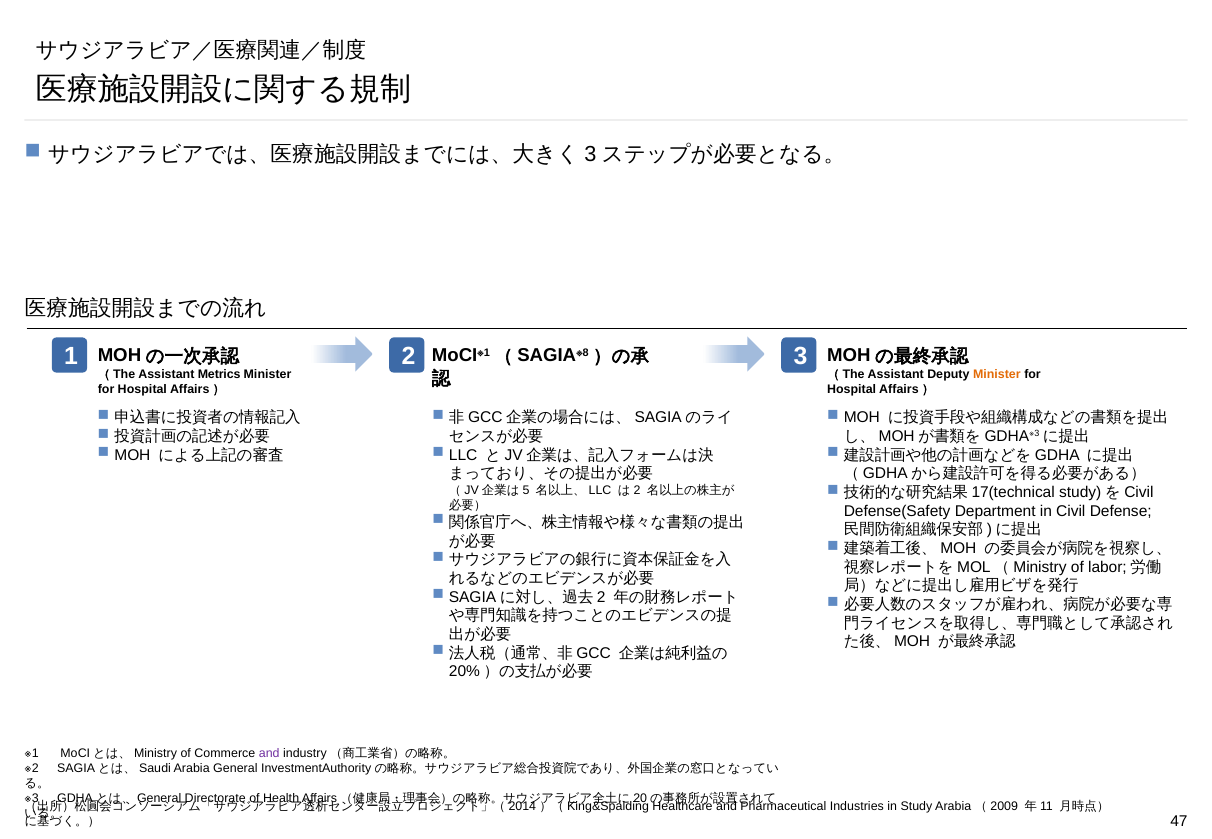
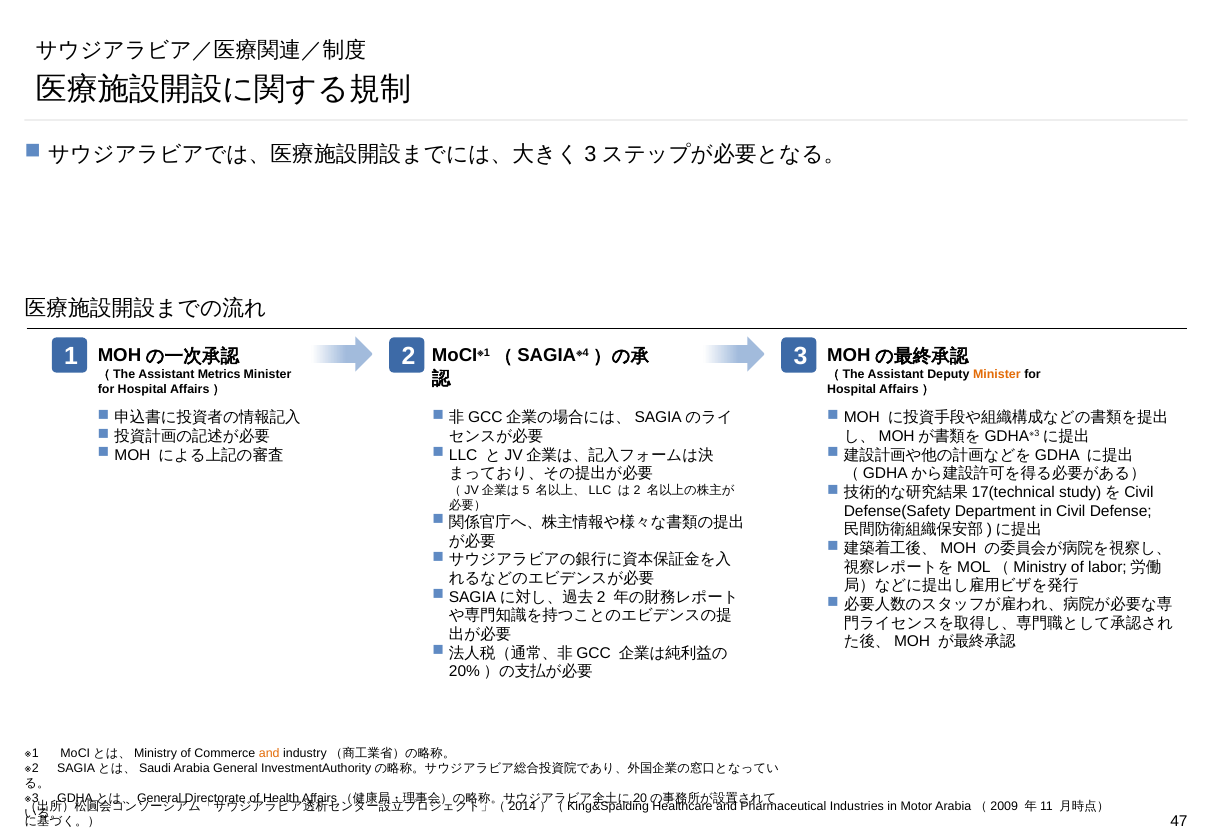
8: 8 -> 4
and at (269, 754) colour: purple -> orange
Study: Study -> Motor
